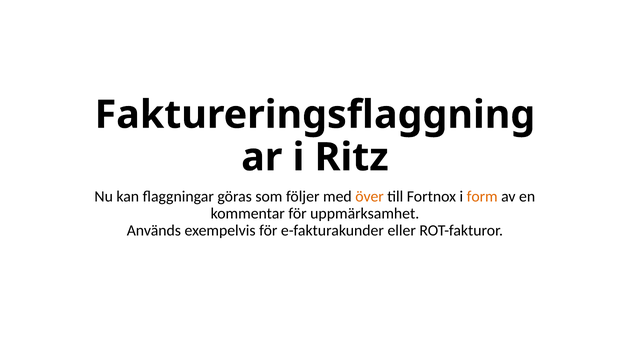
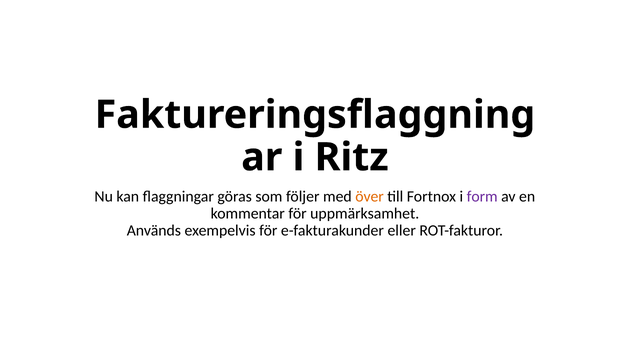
form colour: orange -> purple
